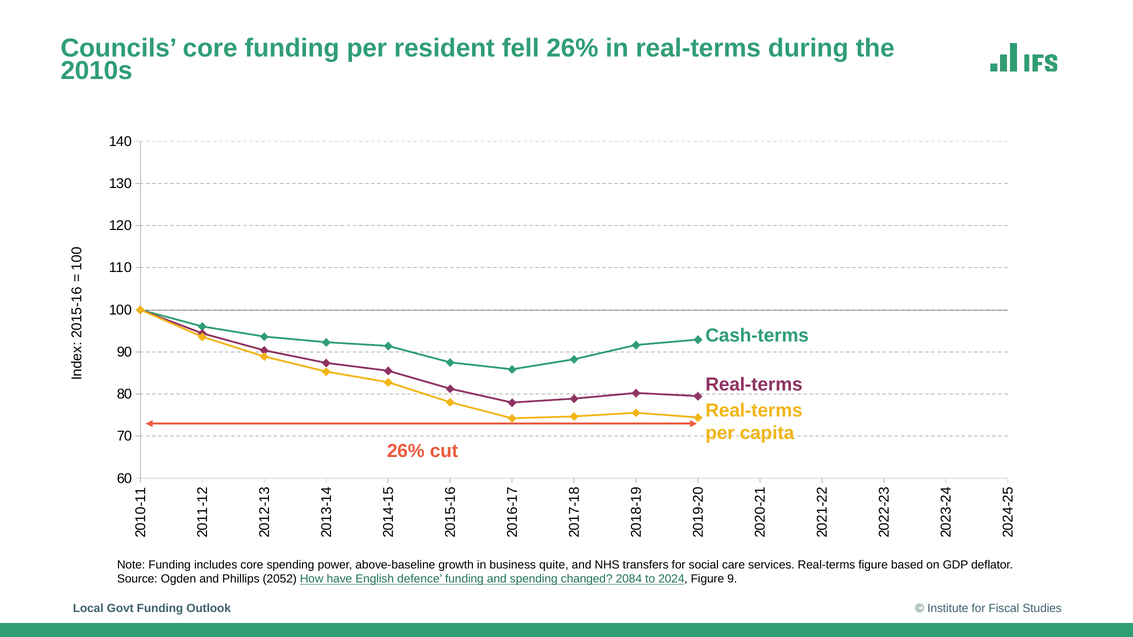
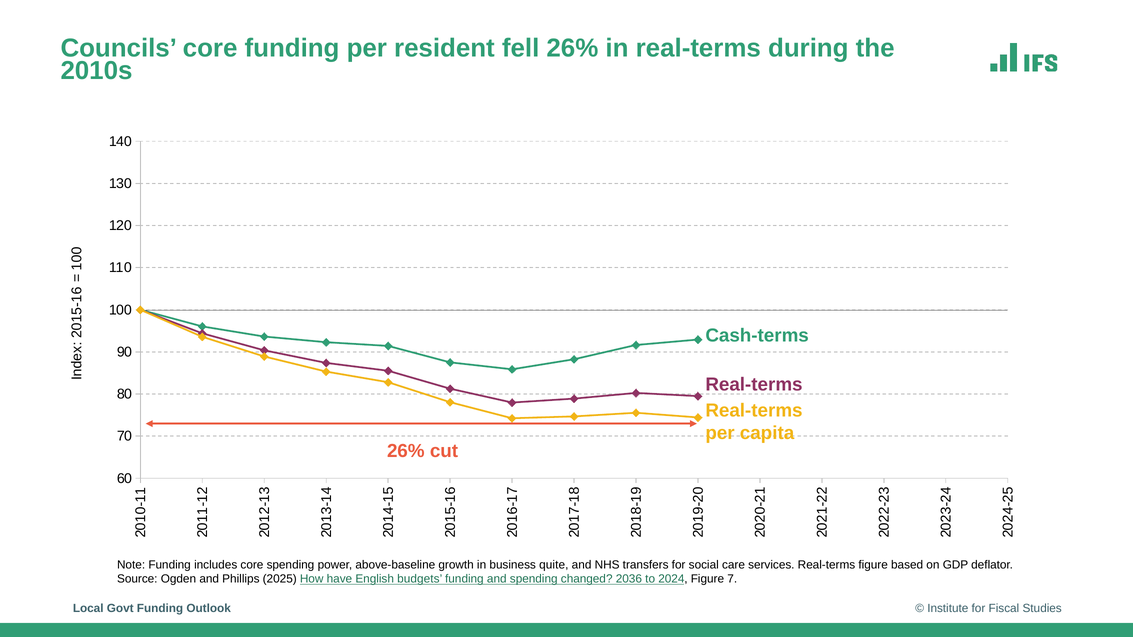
2052: 2052 -> 2025
defence: defence -> budgets
2084: 2084 -> 2036
Figure 9: 9 -> 7
